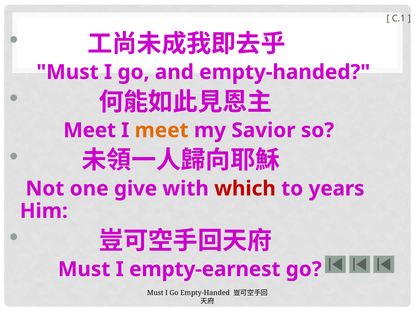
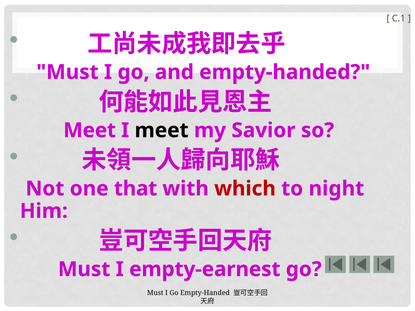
meet at (162, 130) colour: orange -> black
give: give -> that
years: years -> night
